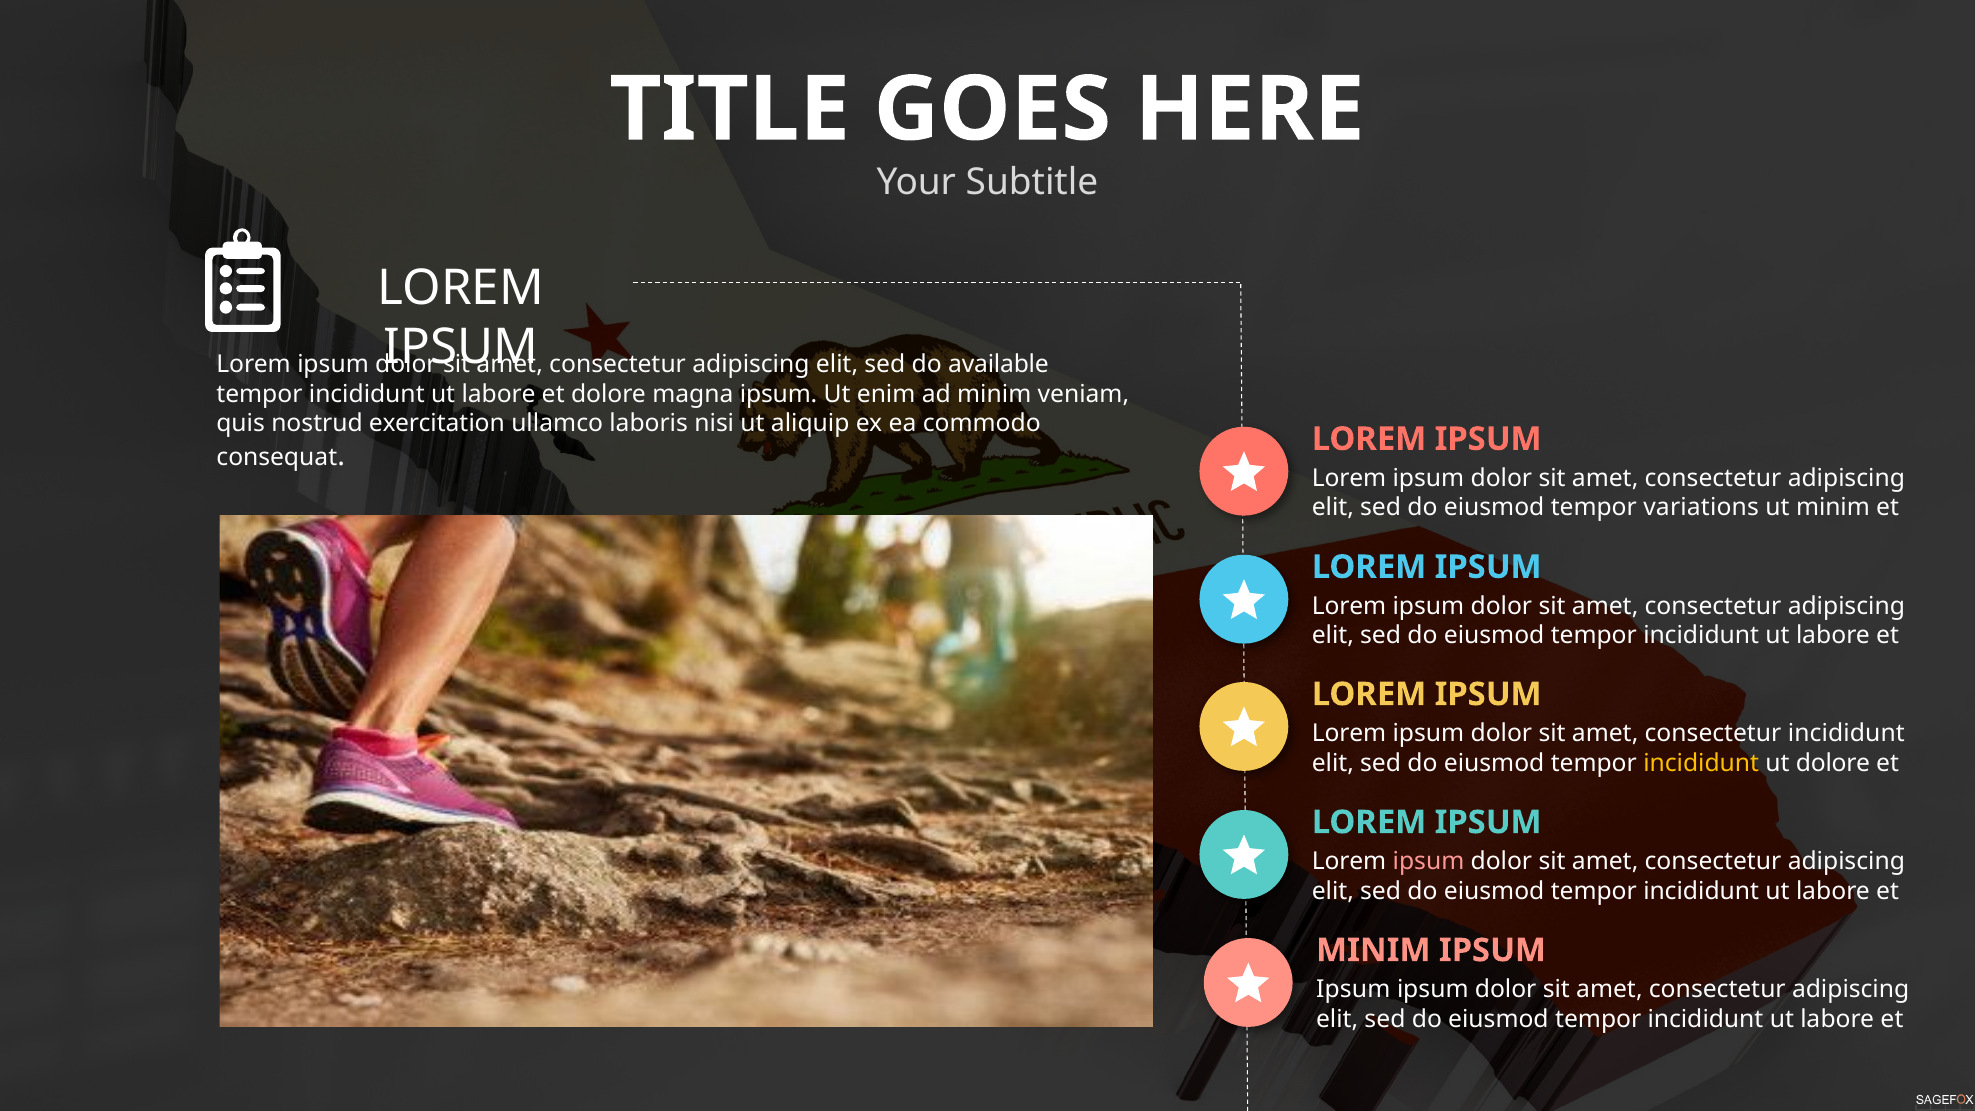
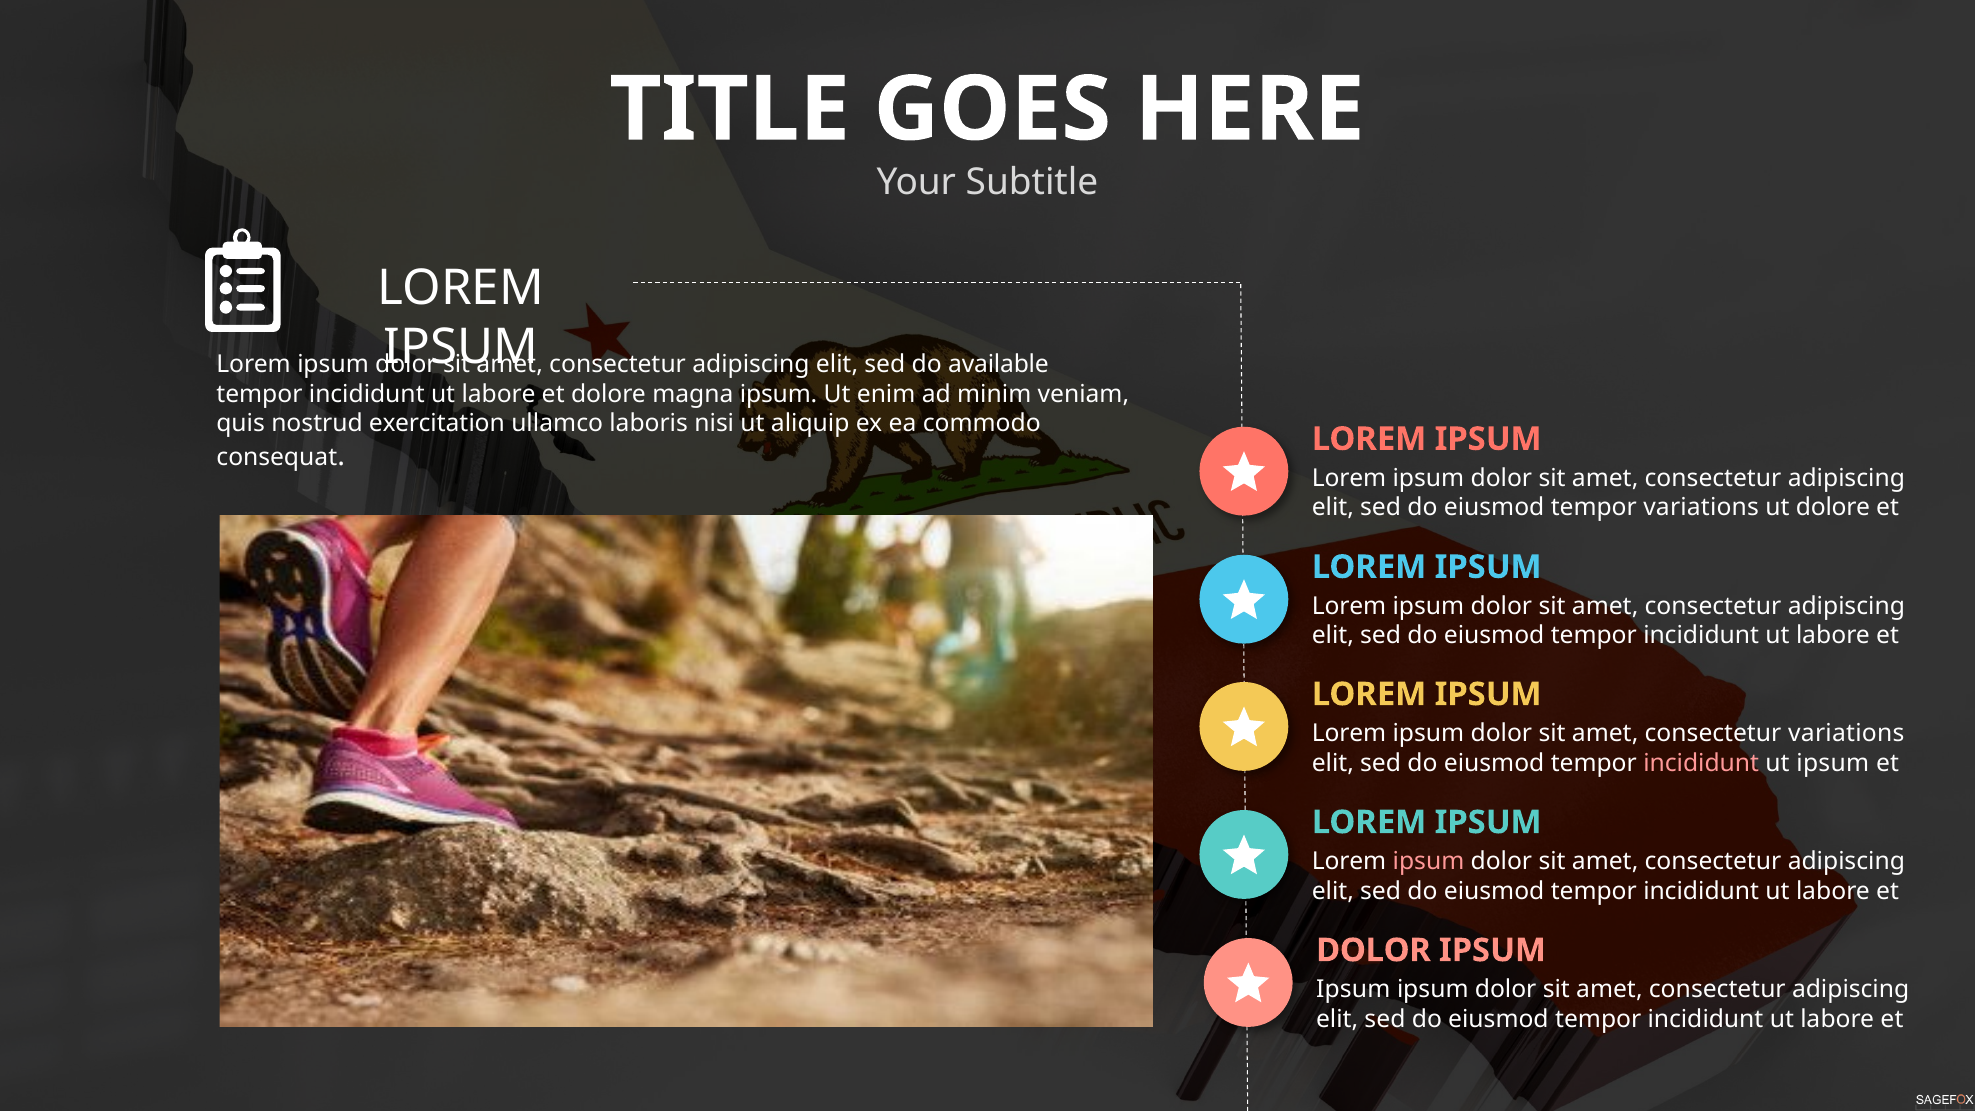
ut minim: minim -> dolore
consectetur incididunt: incididunt -> variations
incididunt at (1701, 763) colour: yellow -> pink
ut dolore: dolore -> ipsum
MINIM at (1373, 950): MINIM -> DOLOR
